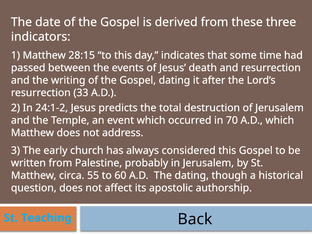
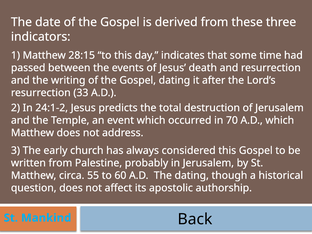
Teaching: Teaching -> Mankind
